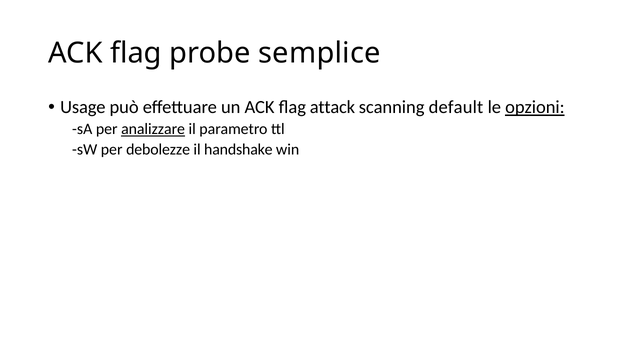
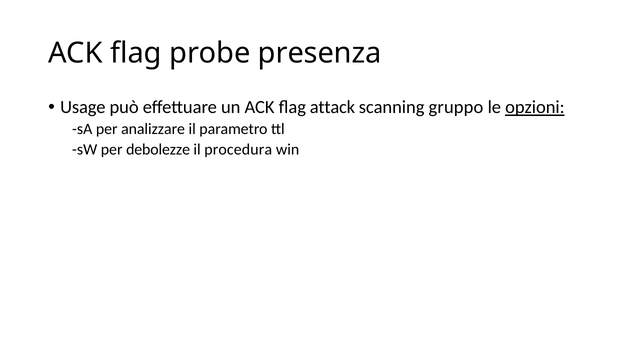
semplice: semplice -> presenza
default: default -> gruppo
analizzare underline: present -> none
handshake: handshake -> procedura
